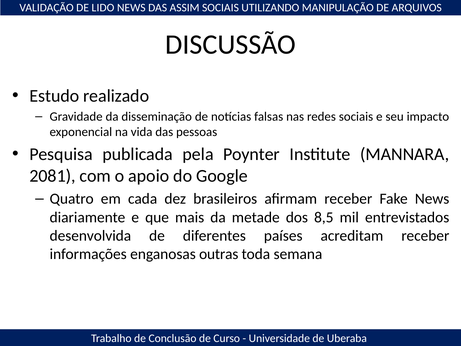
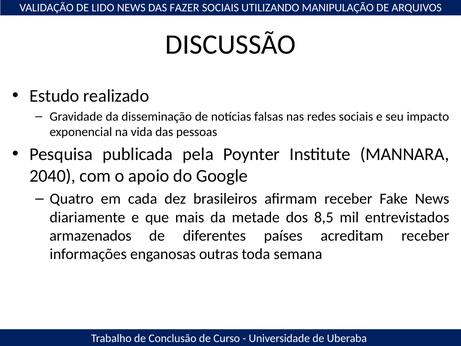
ASSIM: ASSIM -> FAZER
2081: 2081 -> 2040
desenvolvida: desenvolvida -> armazenados
